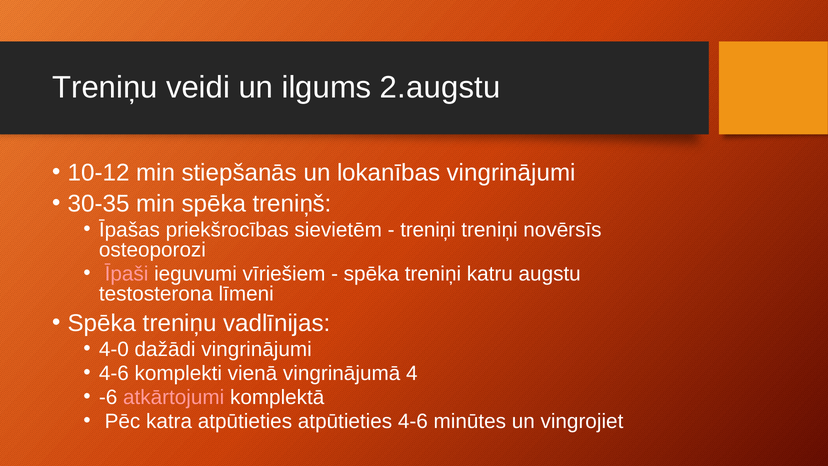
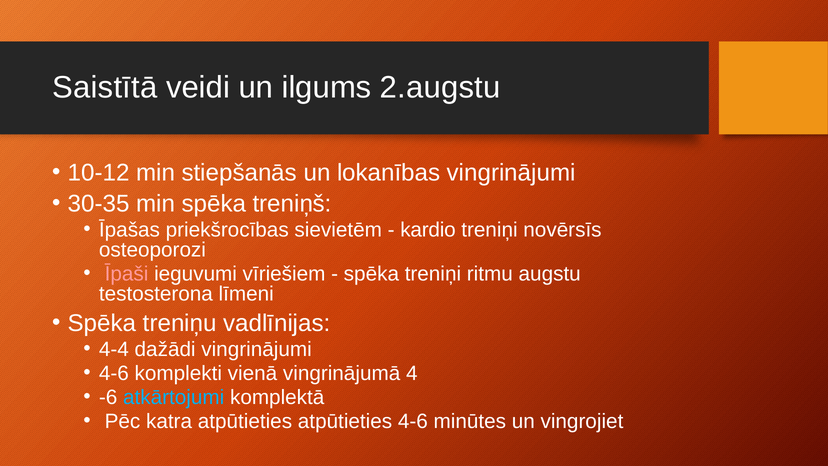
Treniņu at (105, 88): Treniņu -> Saistītā
treniņi at (428, 230): treniņi -> kardio
katru: katru -> ritmu
4-0: 4-0 -> 4-4
atkārtojumi colour: pink -> light blue
